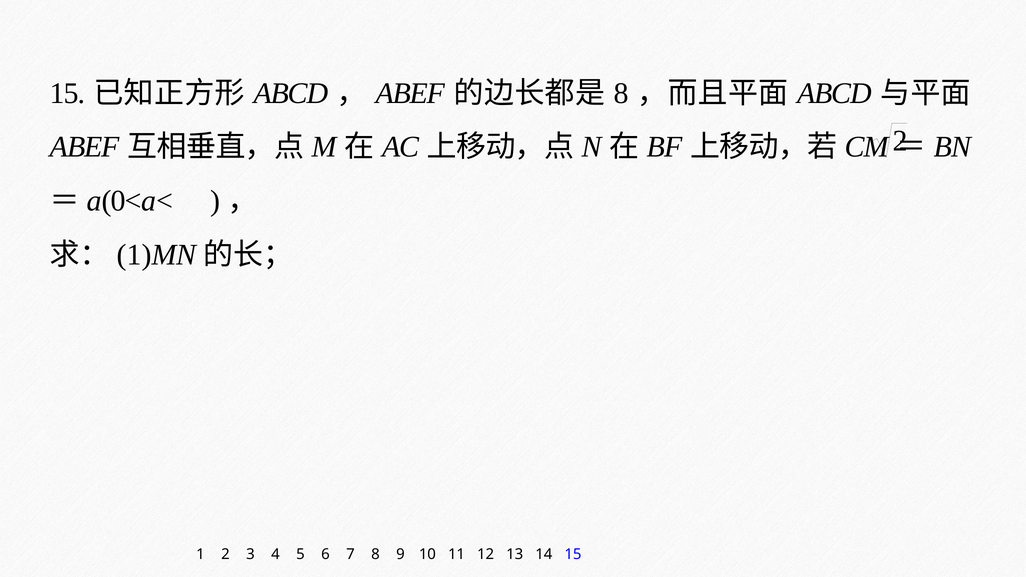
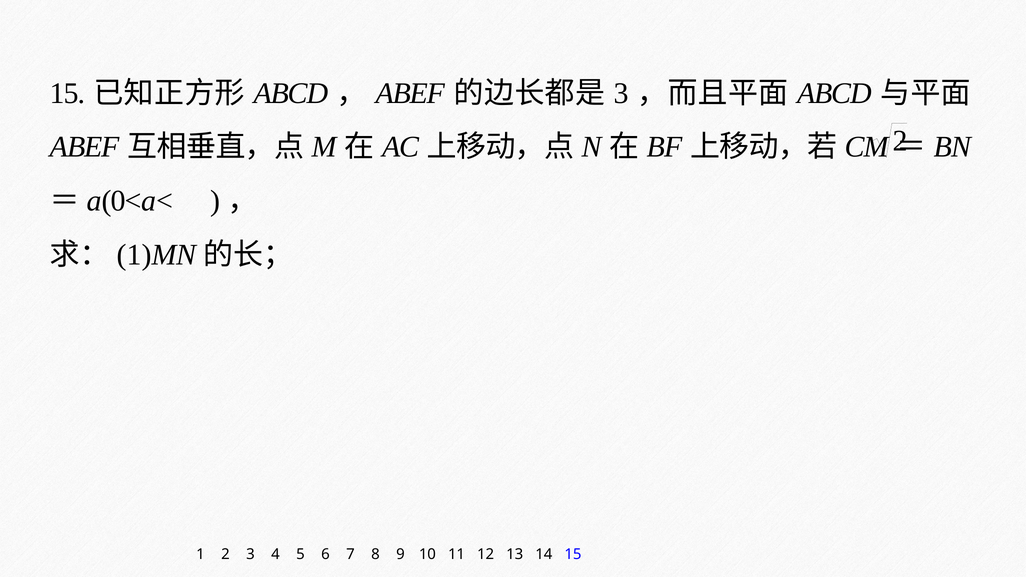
8 at (621, 93): 8 -> 3
